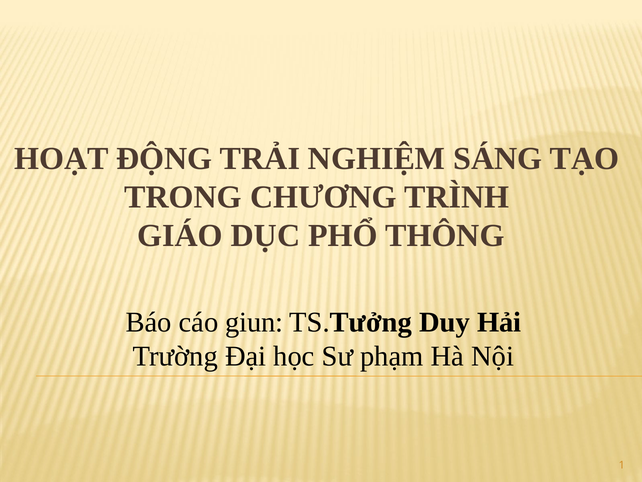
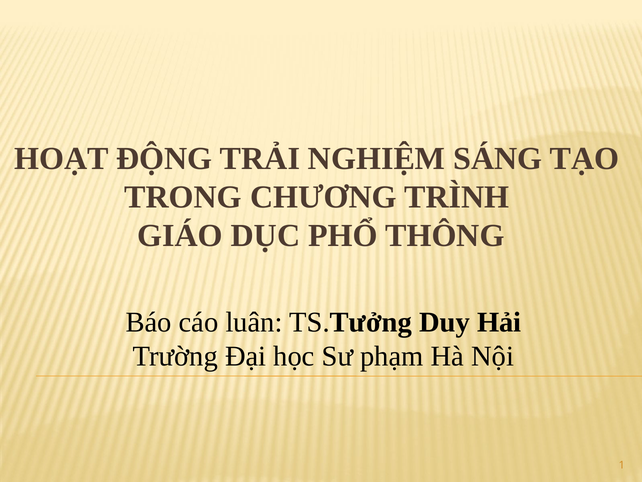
giun: giun -> luân
